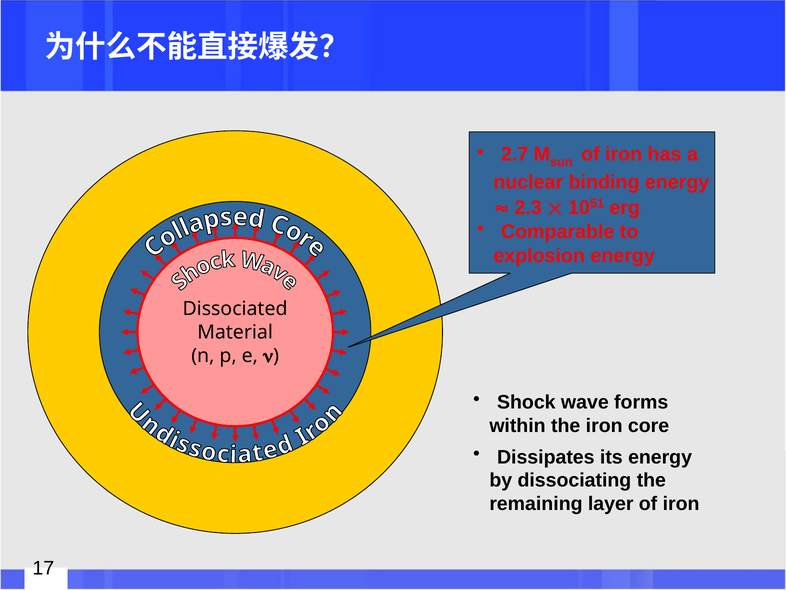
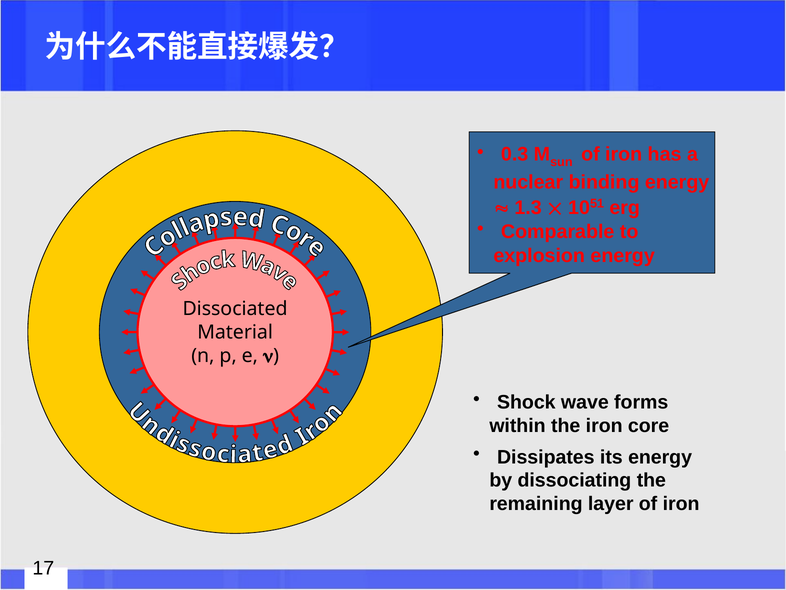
2.7: 2.7 -> 0.3
2.3: 2.3 -> 1.3
